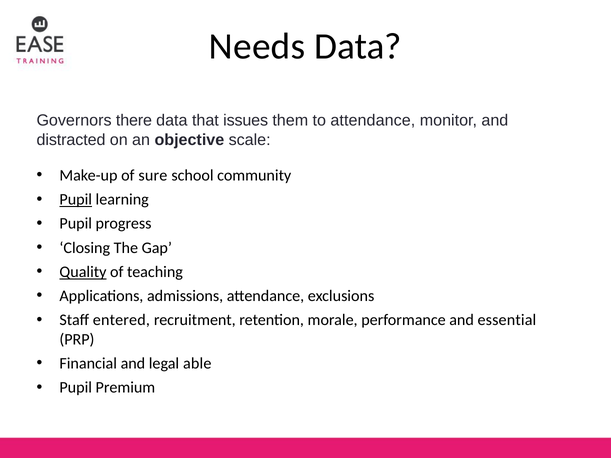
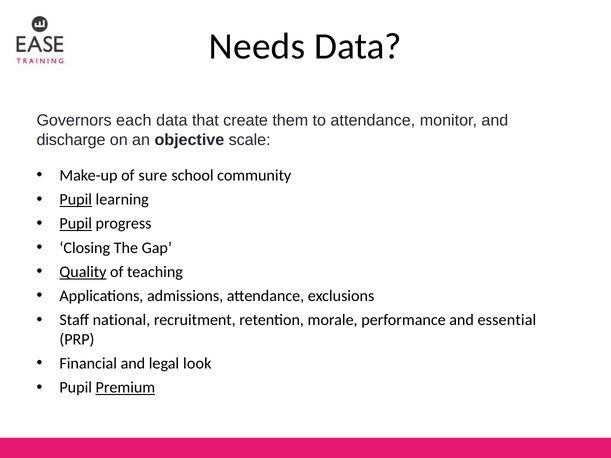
there: there -> each
issues: issues -> create
distracted: distracted -> discharge
Pupil at (76, 224) underline: none -> present
entered: entered -> national
able: able -> look
Premium underline: none -> present
